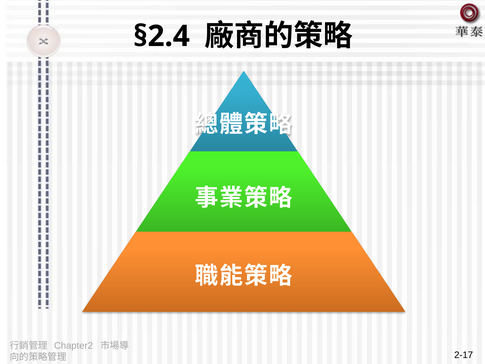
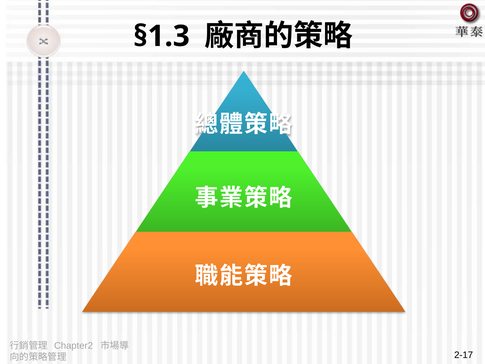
§2.4: §2.4 -> §1.3
